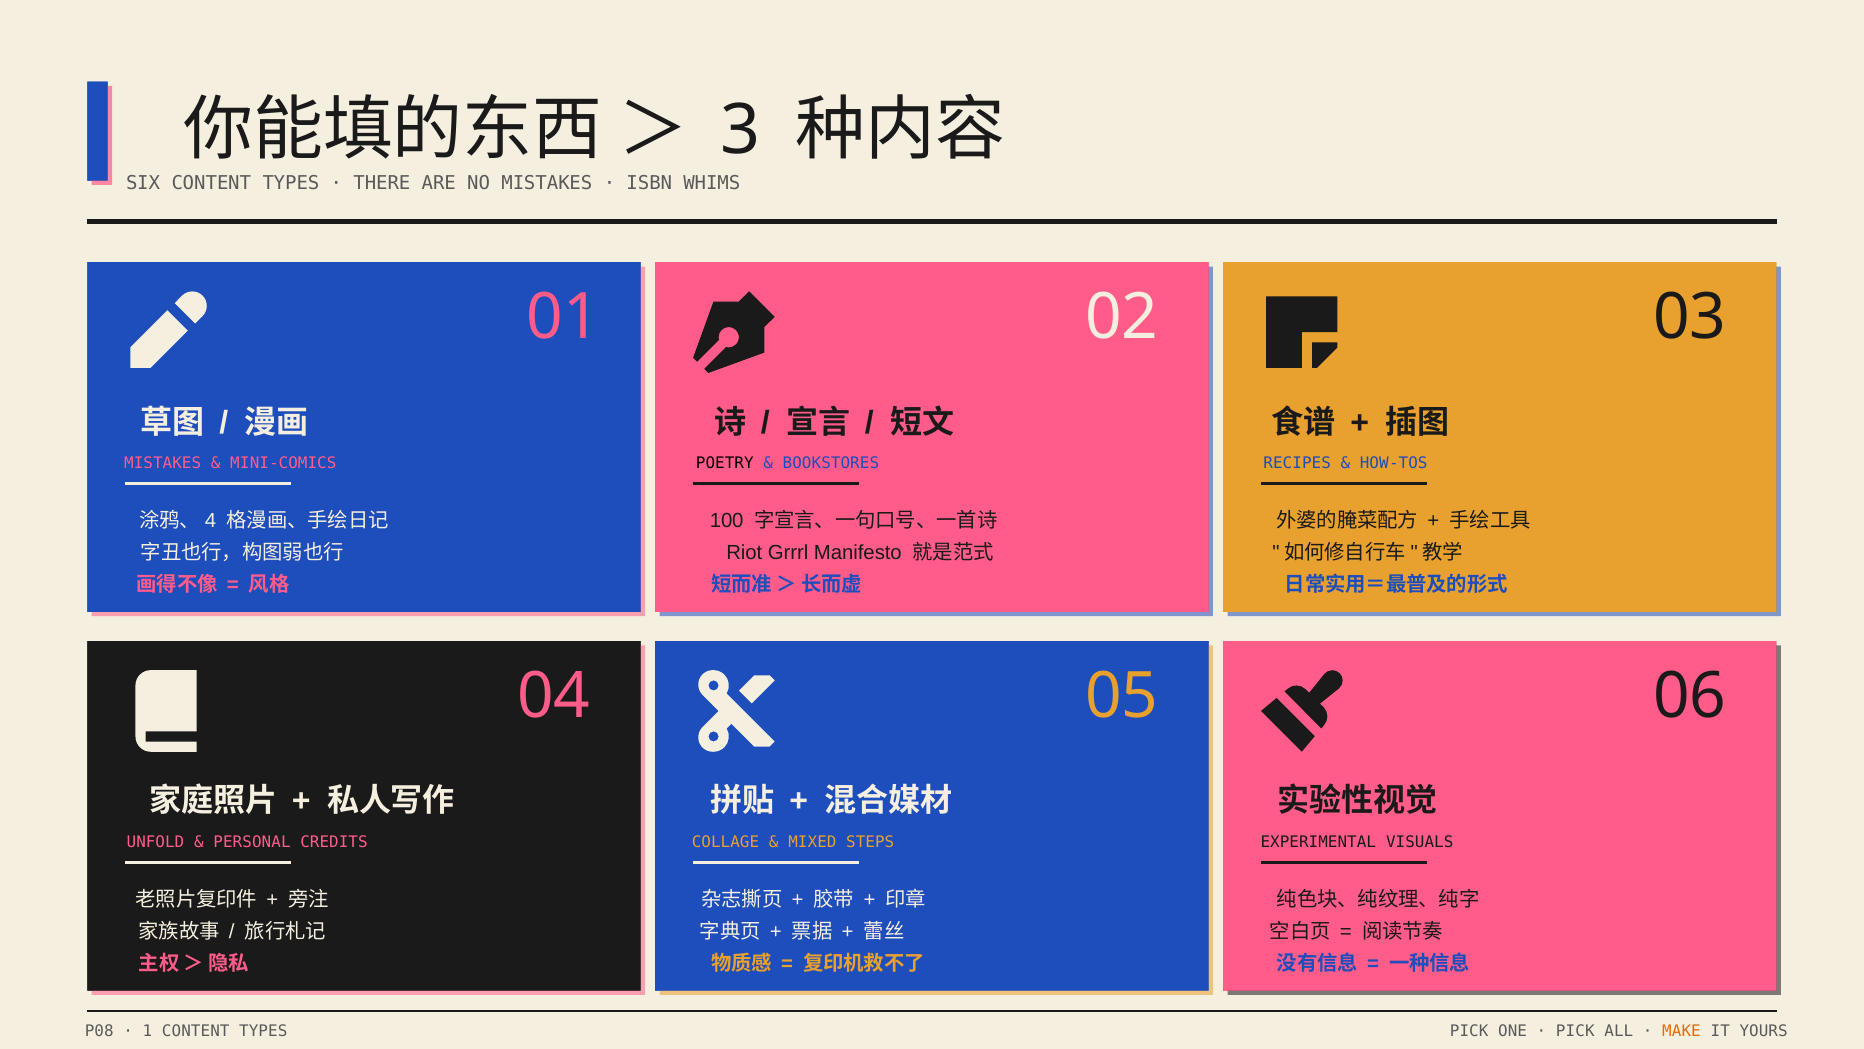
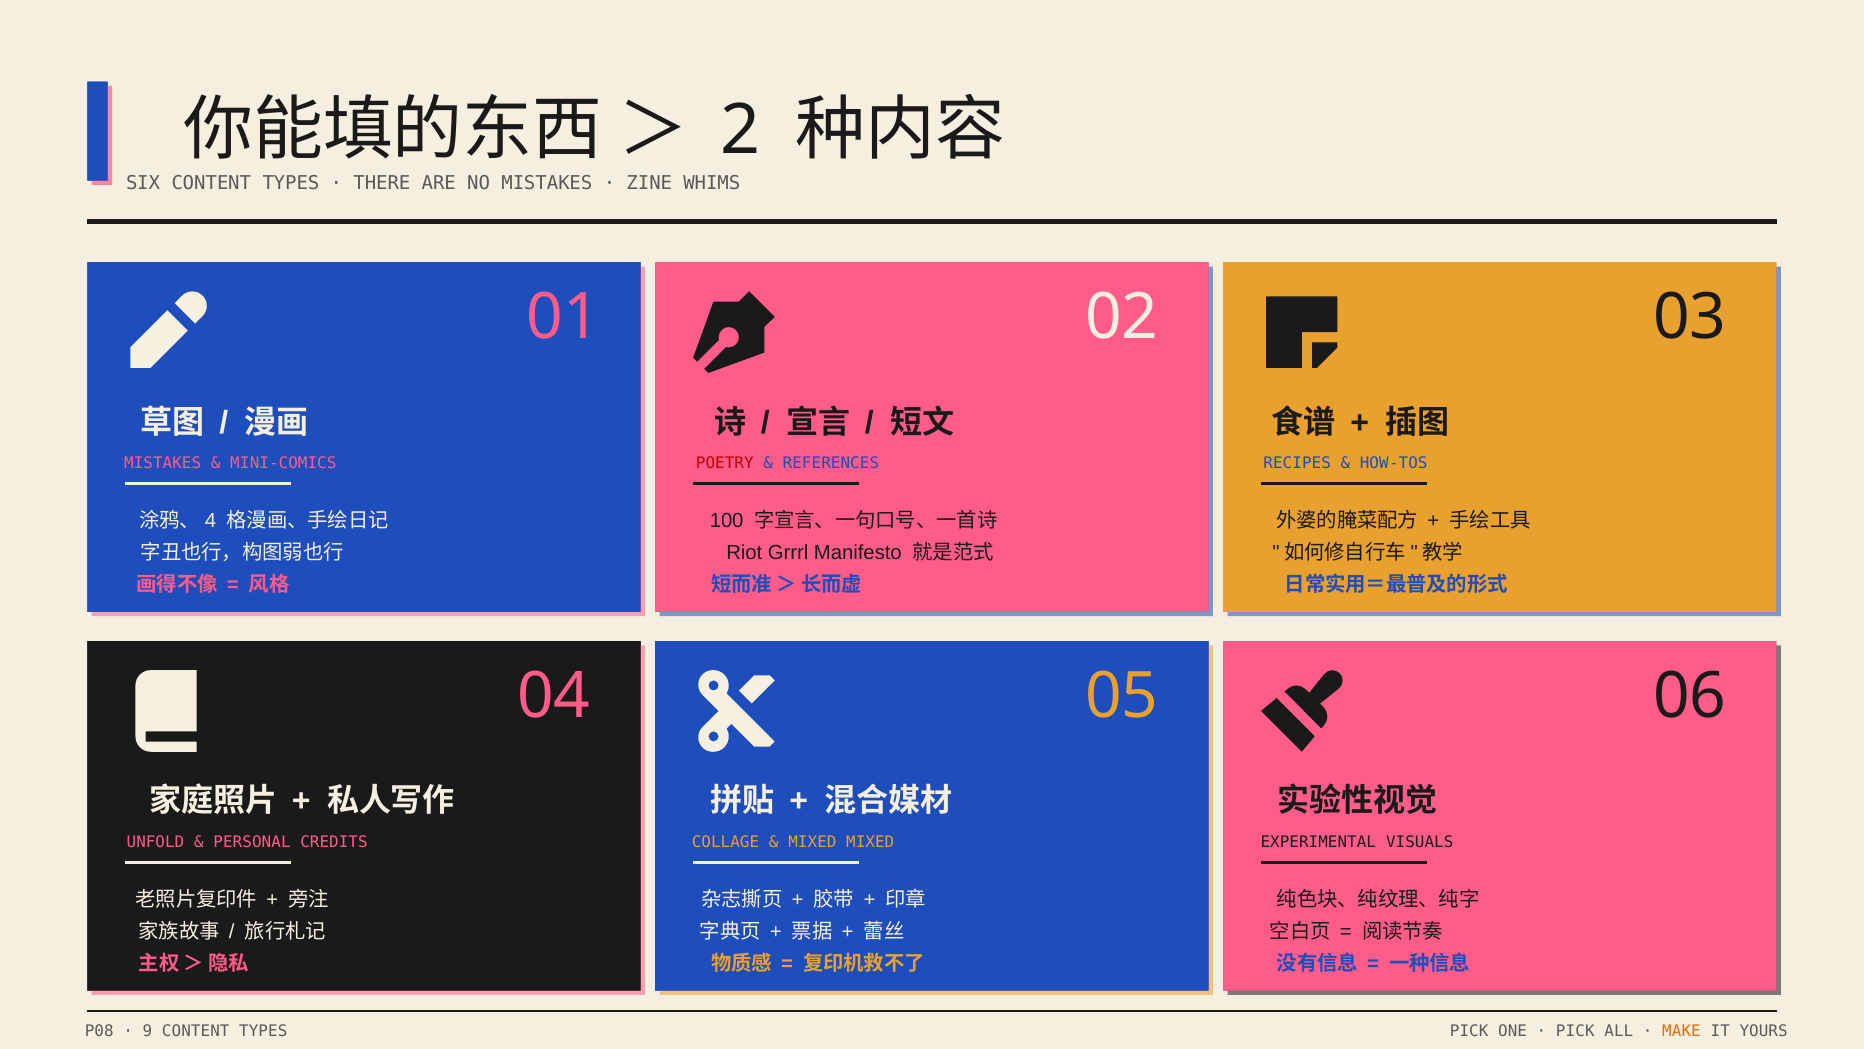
3: 3 -> 2
ISBN: ISBN -> ZINE
POETRY colour: black -> red
BOOKSTORES: BOOKSTORES -> REFERENCES
MIXED STEPS: STEPS -> MIXED
1: 1 -> 9
